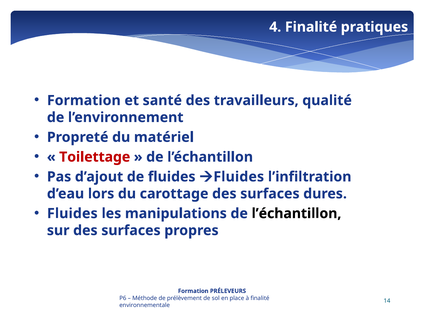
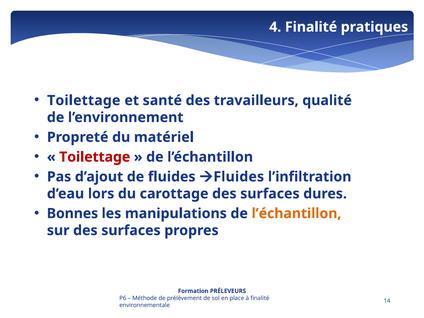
Formation at (84, 100): Formation -> Toilettage
Fluides at (72, 213): Fluides -> Bonnes
l’échantillon at (296, 213) colour: black -> orange
